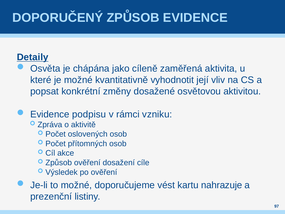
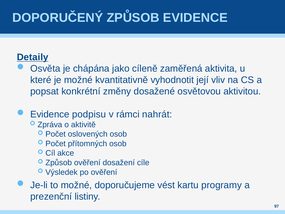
vzniku: vzniku -> nahrát
nahrazuje: nahrazuje -> programy
